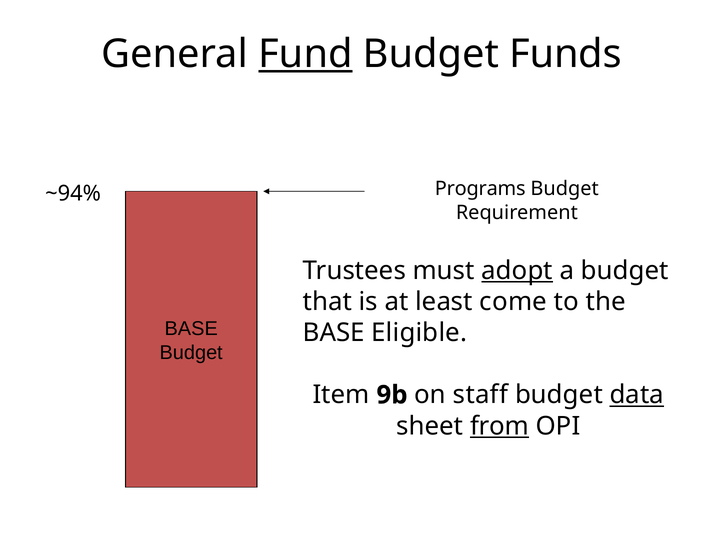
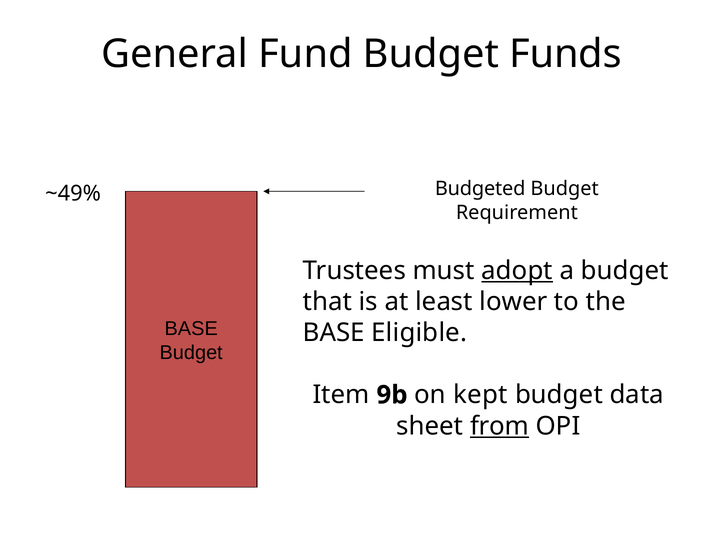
Fund underline: present -> none
Programs: Programs -> Budgeted
~94%: ~94% -> ~49%
come: come -> lower
staff: staff -> kept
data underline: present -> none
